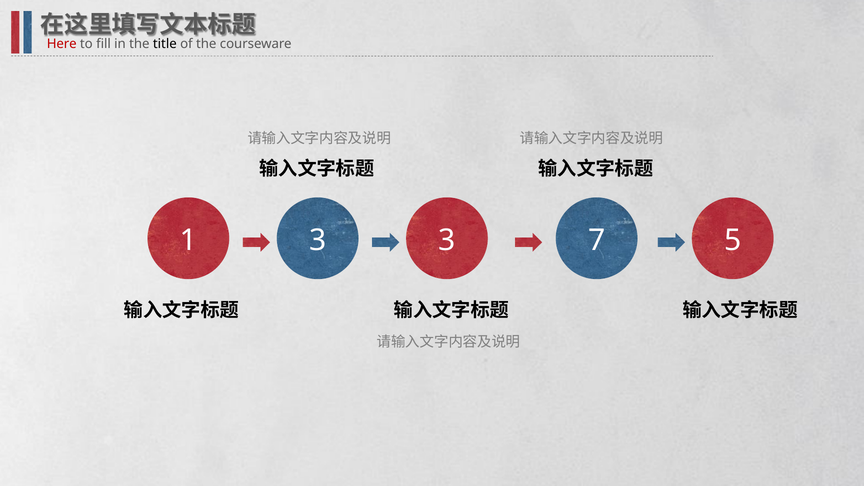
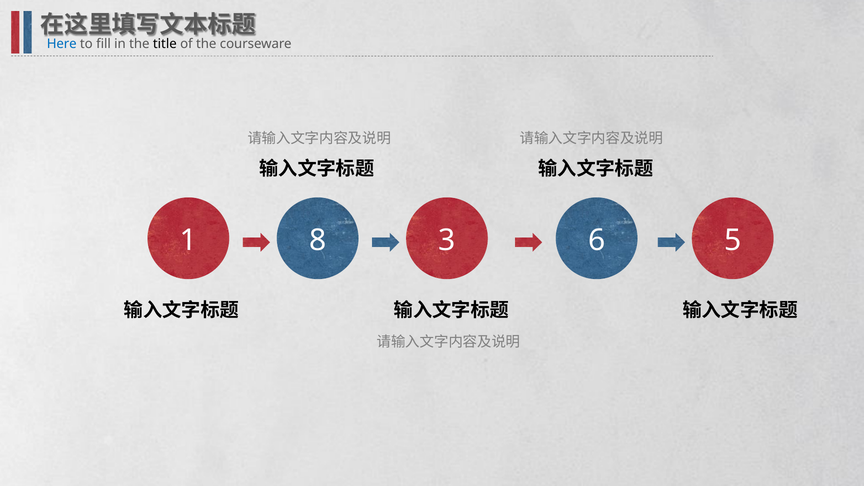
Here colour: red -> blue
1 3: 3 -> 8
7: 7 -> 6
